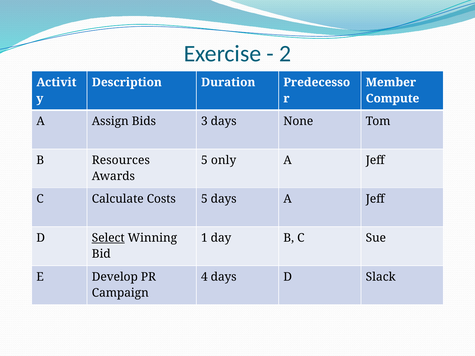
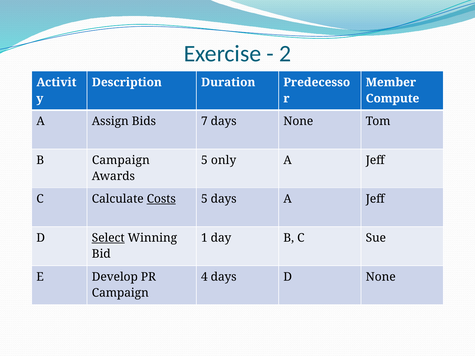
3: 3 -> 7
B Resources: Resources -> Campaign
Costs underline: none -> present
D Slack: Slack -> None
